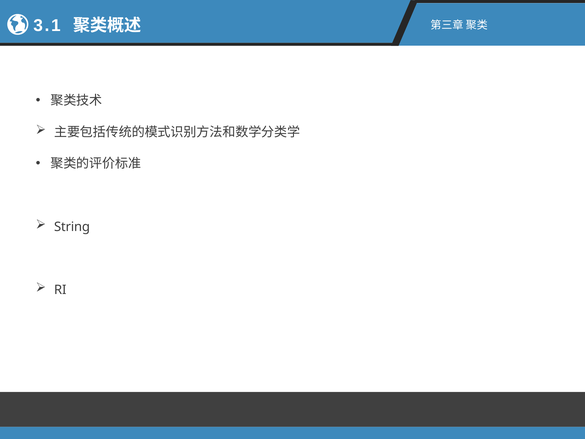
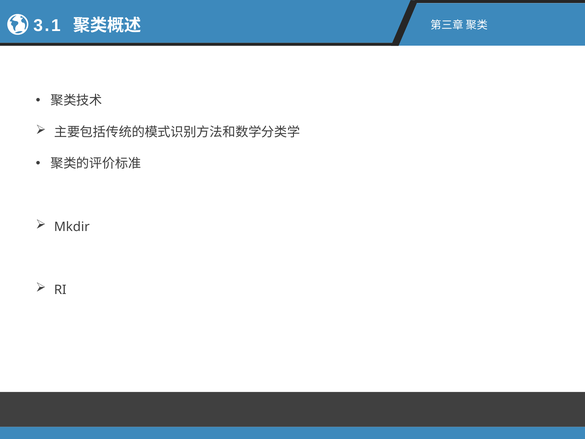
String: String -> Mkdir
